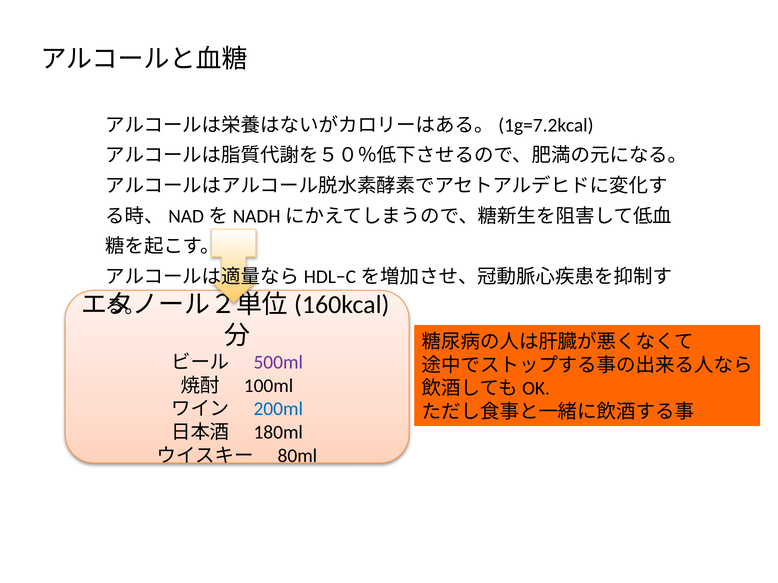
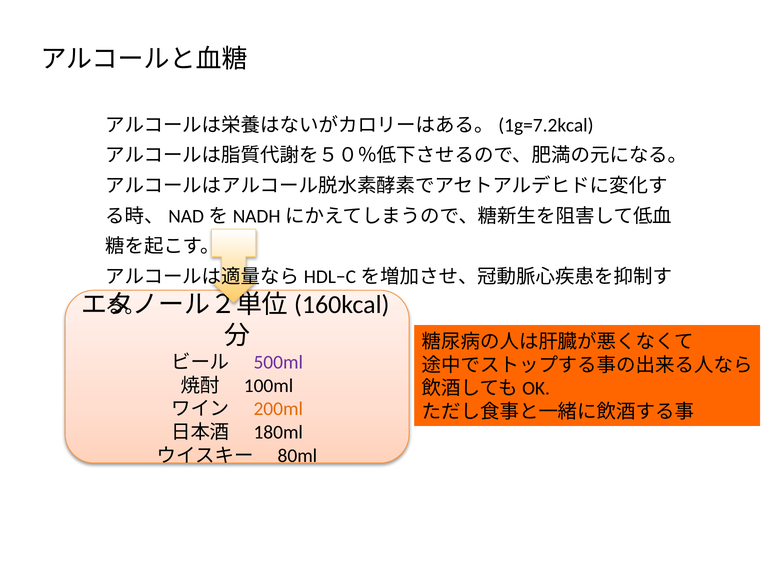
200ml colour: blue -> orange
